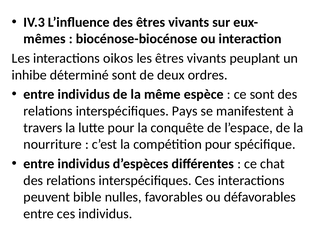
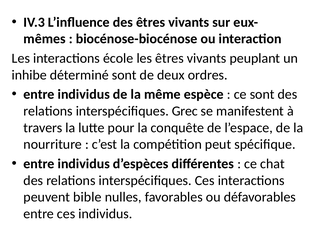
oikos: oikos -> école
Pays: Pays -> Grec
compétition pour: pour -> peut
